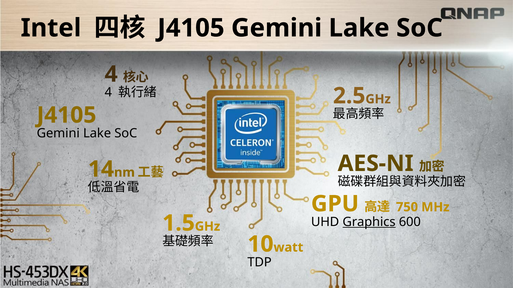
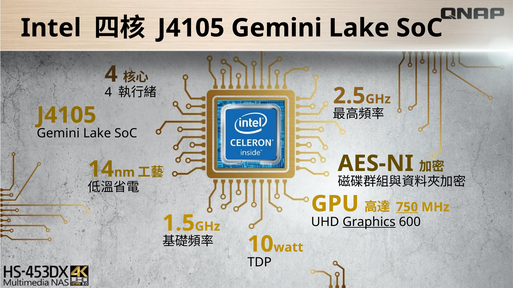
750 underline: none -> present
